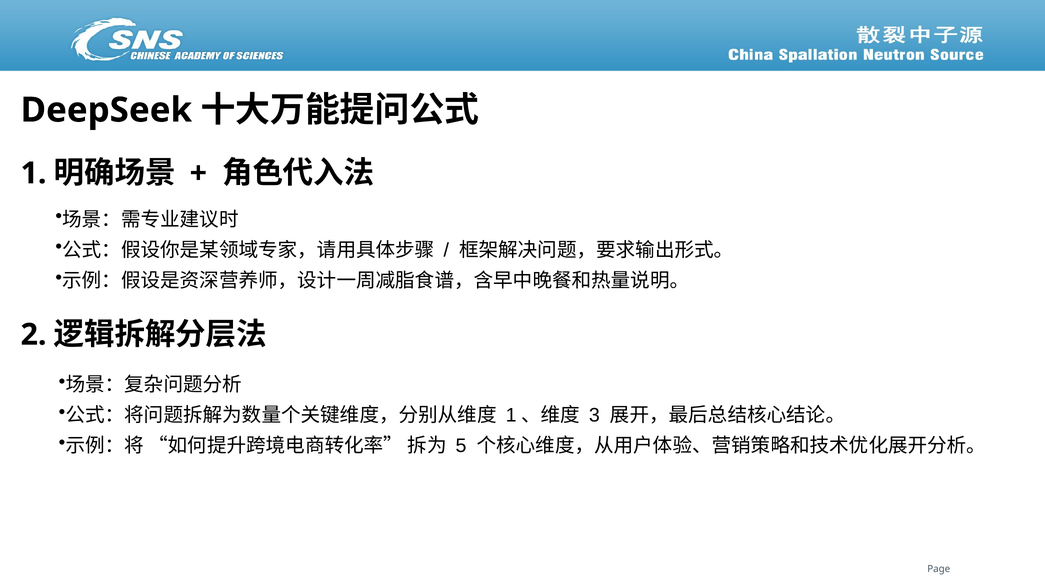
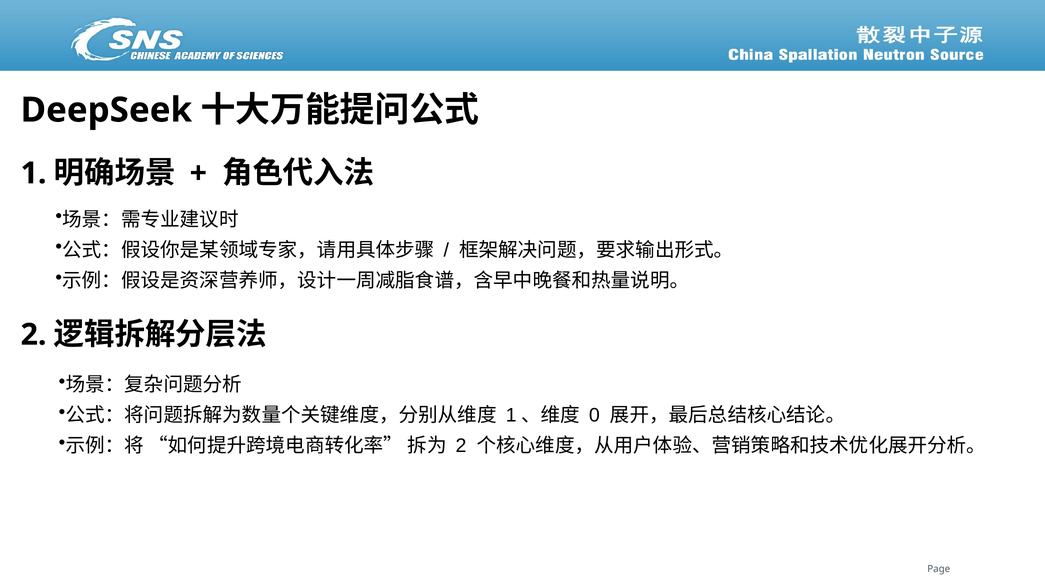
3: 3 -> 0
5 at (461, 446): 5 -> 2
